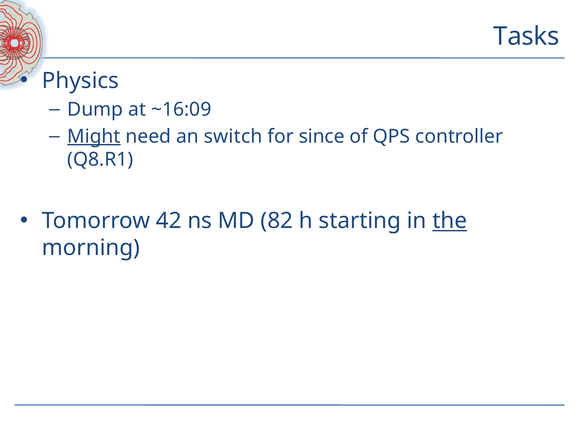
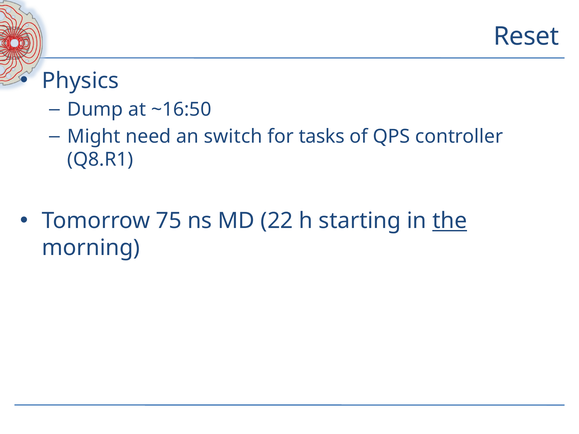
Tasks: Tasks -> Reset
~16:09: ~16:09 -> ~16:50
Might underline: present -> none
since: since -> tasks
42: 42 -> 75
82: 82 -> 22
